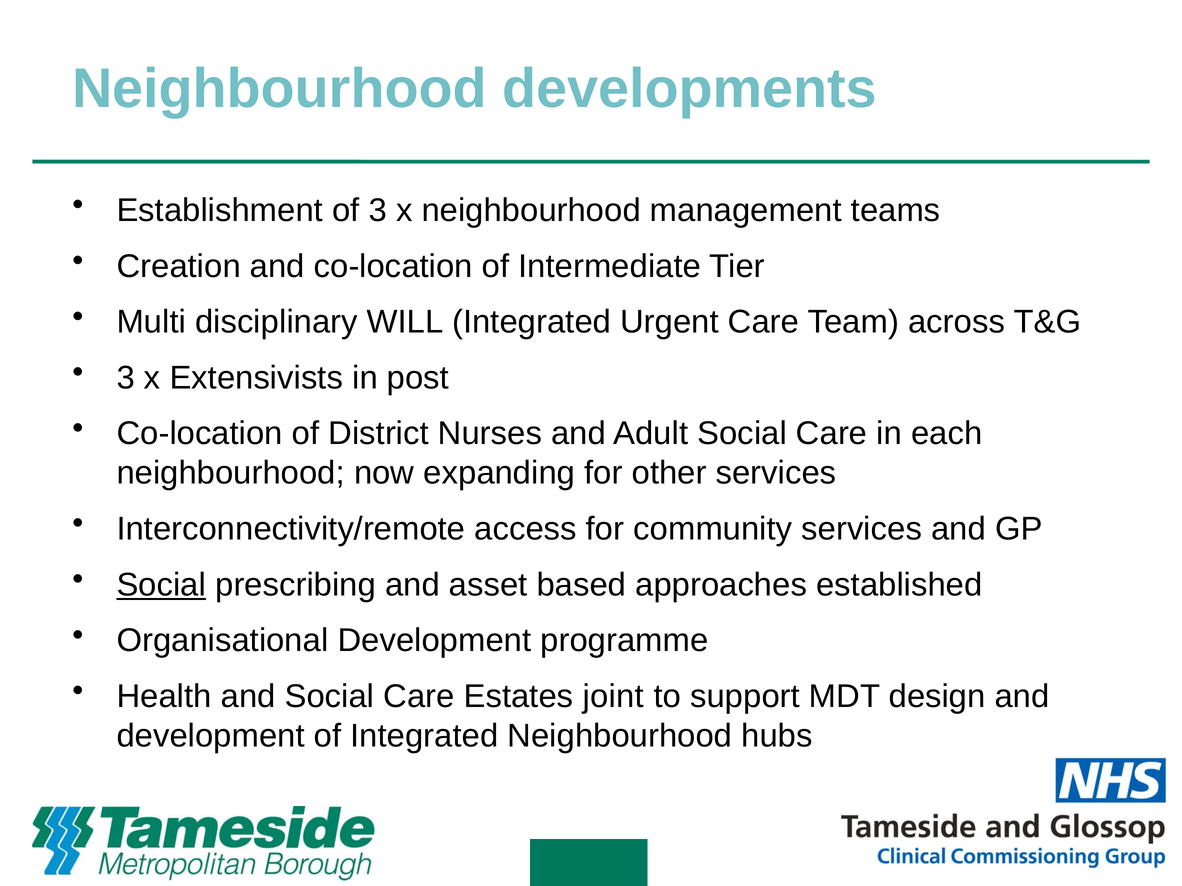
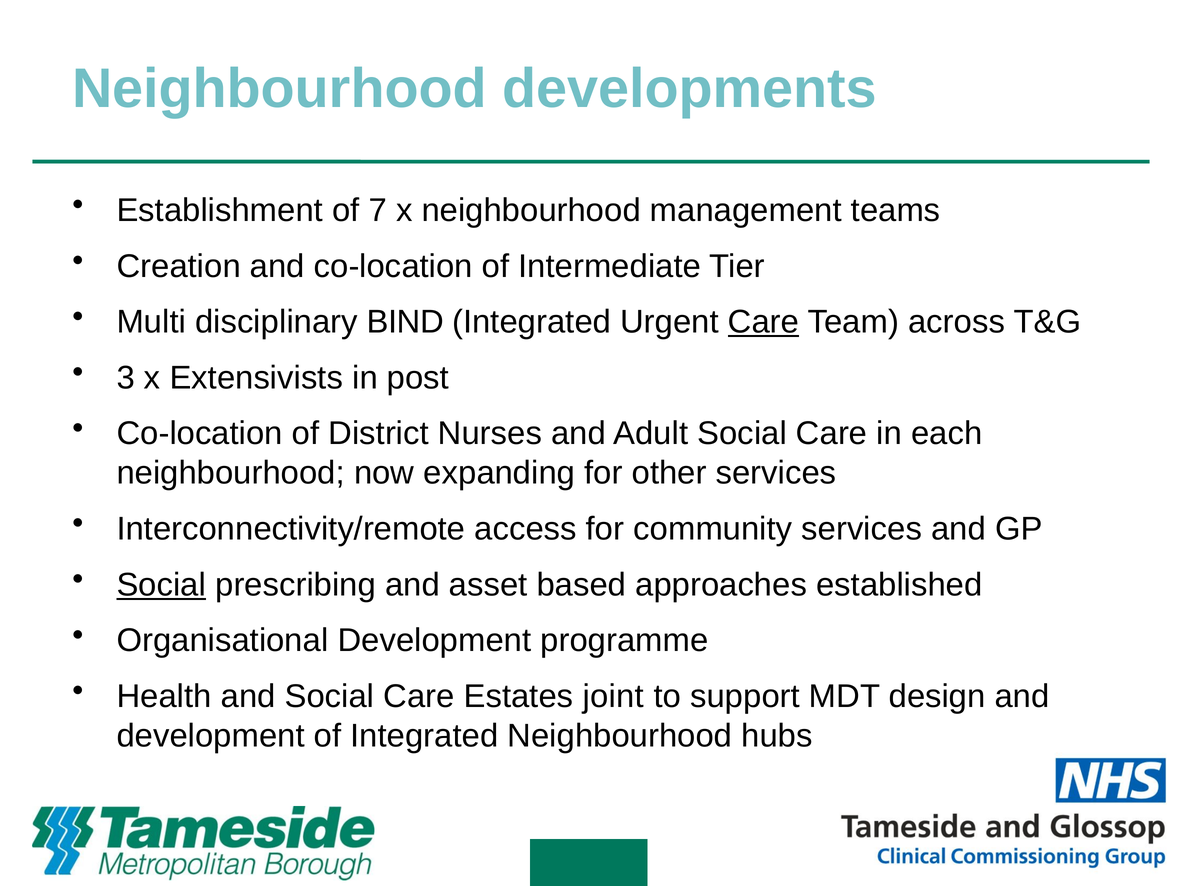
of 3: 3 -> 7
WILL: WILL -> BIND
Care at (764, 322) underline: none -> present
